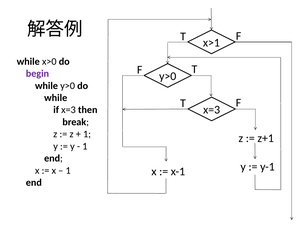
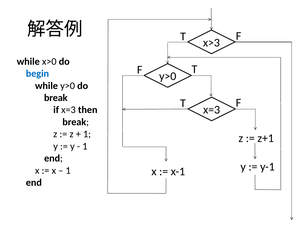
x>1: x>1 -> x>3
begin colour: purple -> blue
while at (56, 98): while -> break
